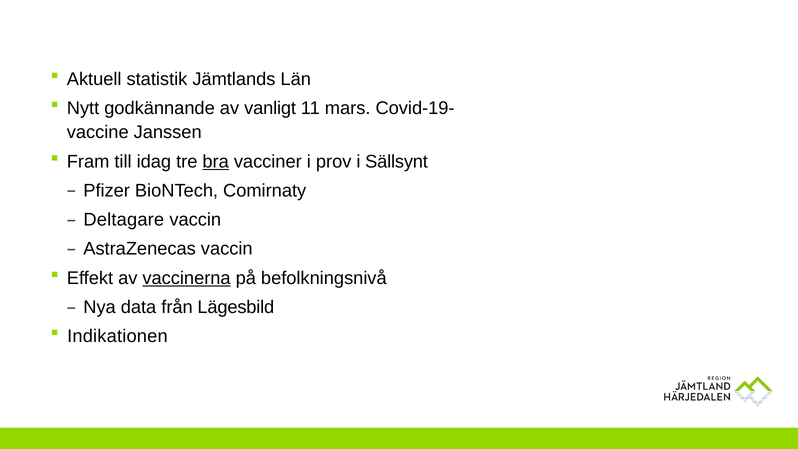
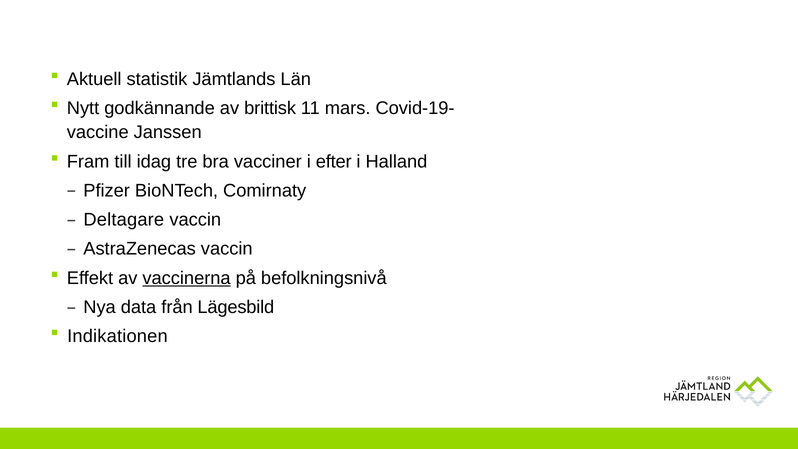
vanligt: vanligt -> brittisk
bra underline: present -> none
prov: prov -> efter
Sällsynt: Sällsynt -> Halland
